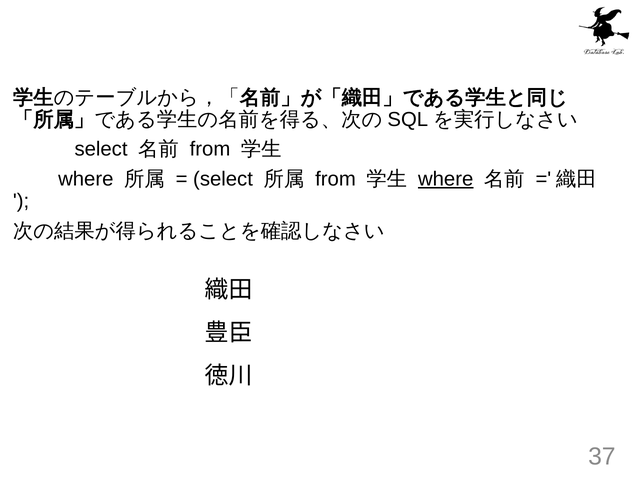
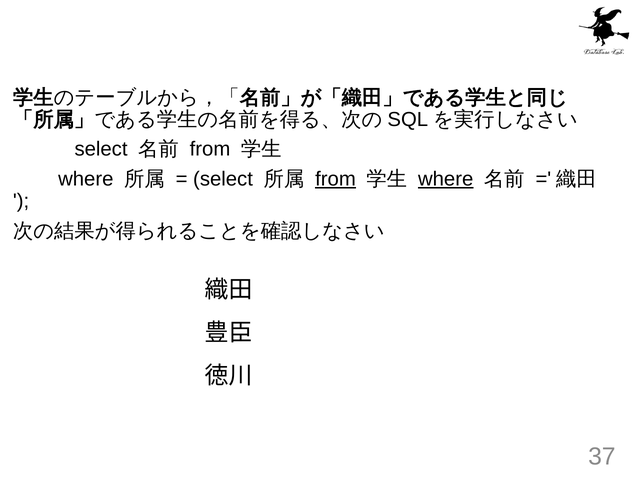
from at (336, 179) underline: none -> present
